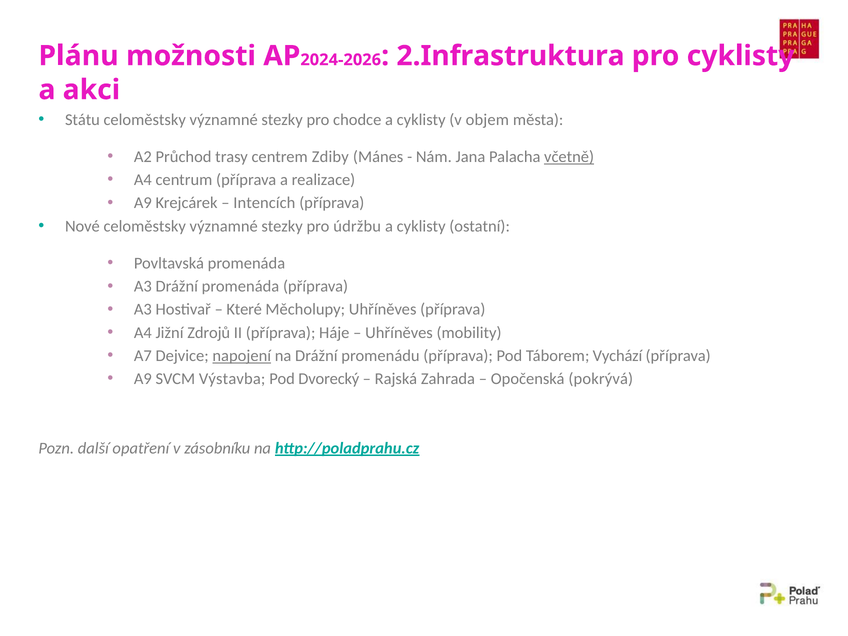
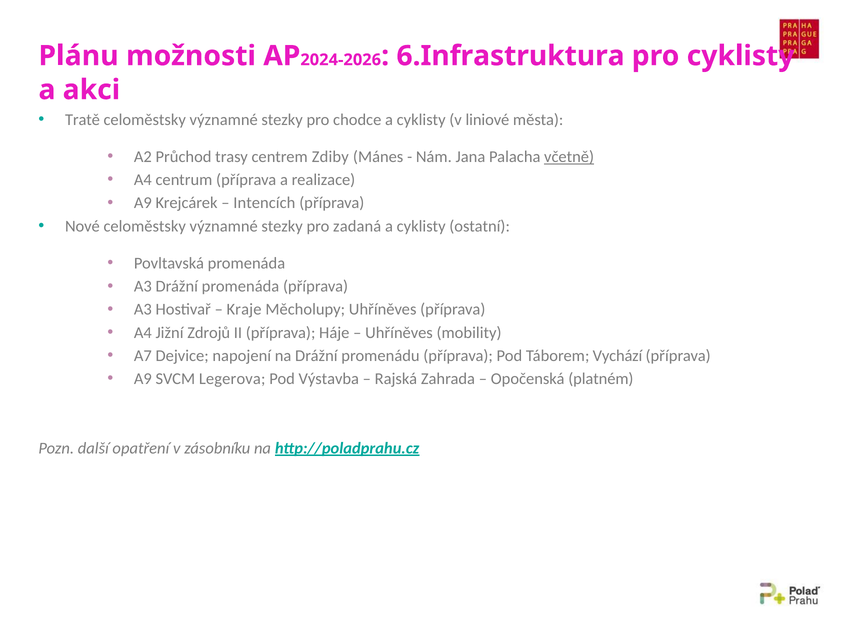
2.Infrastruktura: 2.Infrastruktura -> 6.Infrastruktura
Státu: Státu -> Tratě
objem: objem -> liniové
údržbu: údržbu -> zadaná
Které: Které -> Kraje
napojení underline: present -> none
Výstavba: Výstavba -> Legerova
Dvorecký: Dvorecký -> Výstavba
pokrývá: pokrývá -> platném
